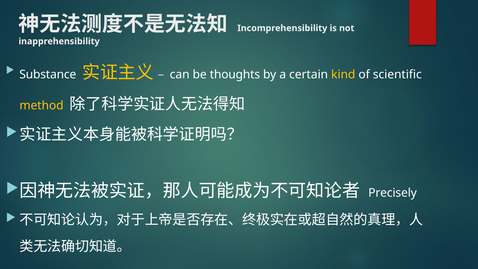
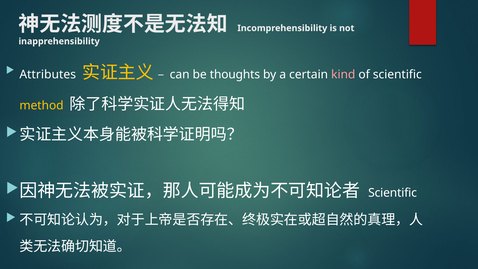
Substance: Substance -> Attributes
kind colour: yellow -> pink
Precisely at (393, 193): Precisely -> Scientific
